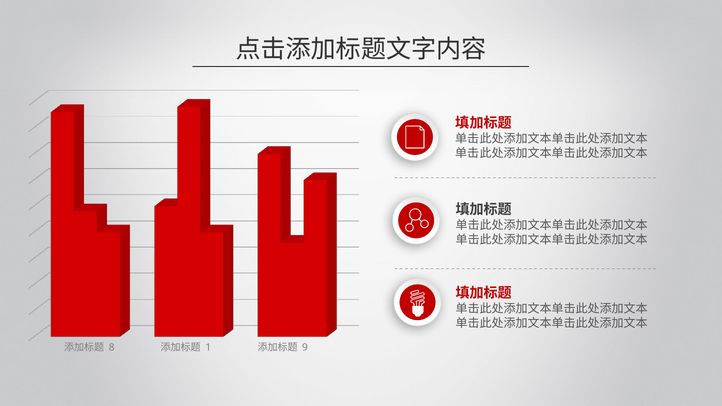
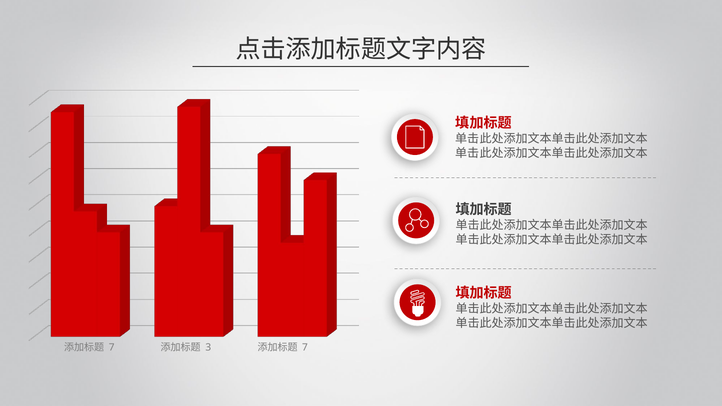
8 at (112, 347): 8 -> 7
1: 1 -> 3
9 at (305, 347): 9 -> 7
